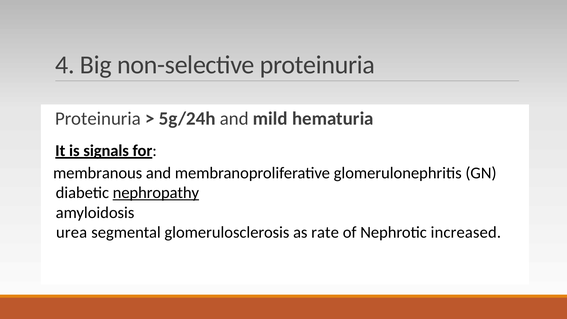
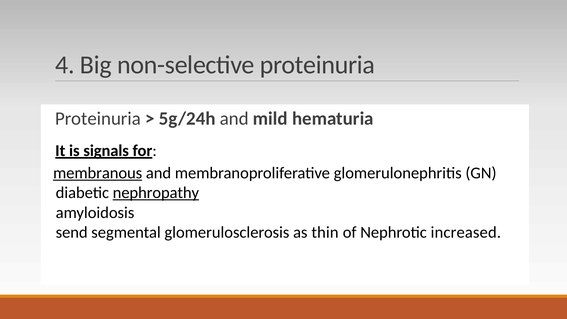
membranous underline: none -> present
urea: urea -> send
rate: rate -> thin
